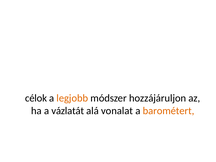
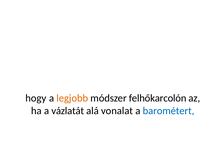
célok: célok -> hogy
hozzájáruljon: hozzájáruljon -> felhőkarcolón
barométert colour: orange -> blue
